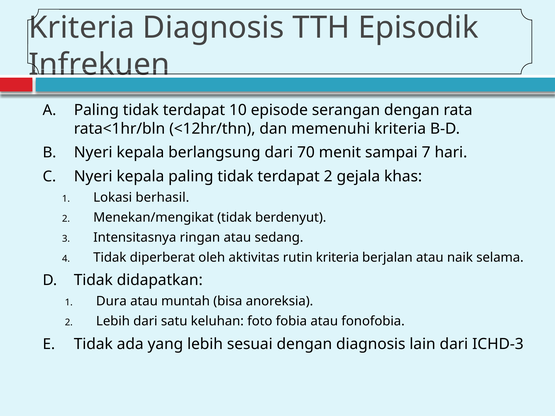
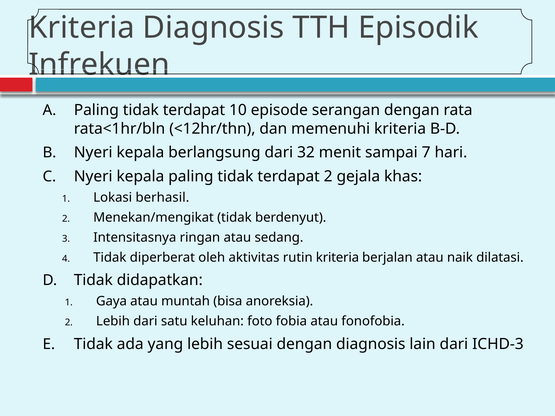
70: 70 -> 32
selama: selama -> dilatasi
Dura: Dura -> Gaya
